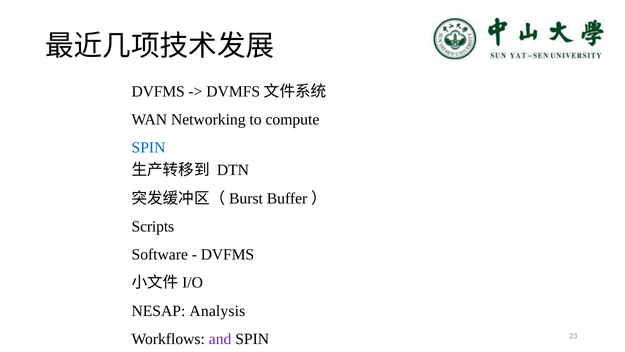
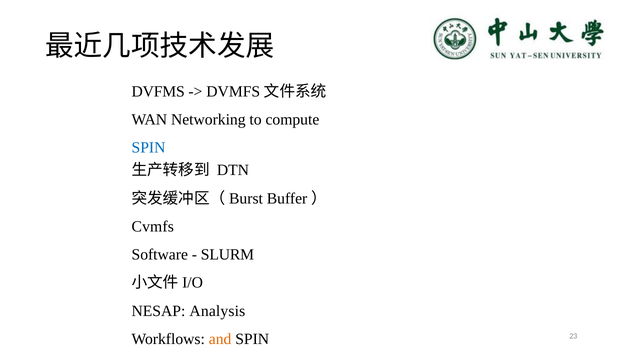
Scripts: Scripts -> Cvmfs
DVFMS at (227, 254): DVFMS -> SLURM
and colour: purple -> orange
